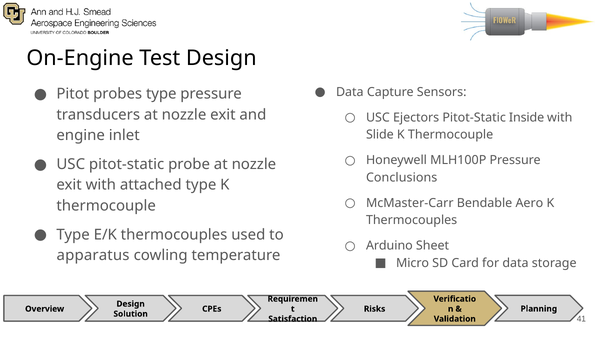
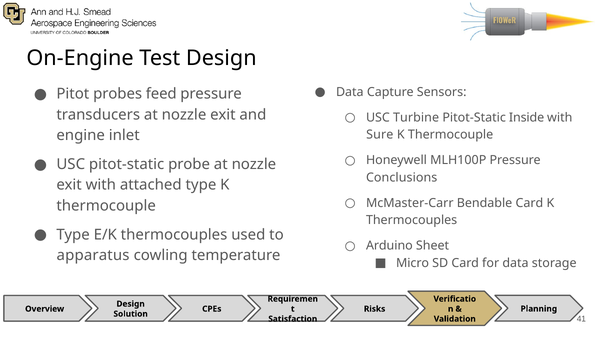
probes type: type -> feed
Ejectors: Ejectors -> Turbine
Slide: Slide -> Sure
Bendable Aero: Aero -> Card
